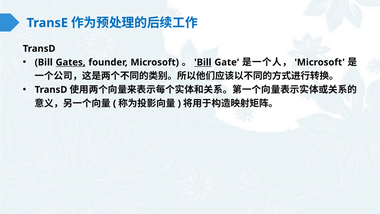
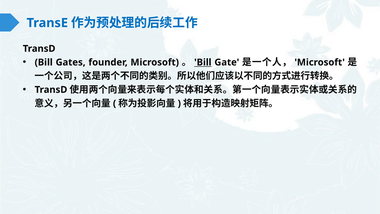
Gates underline: present -> none
